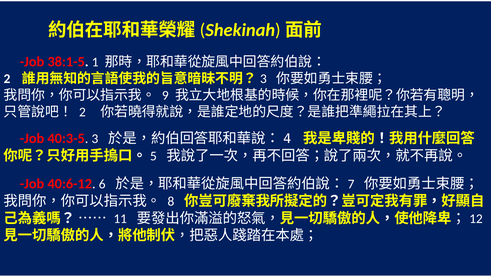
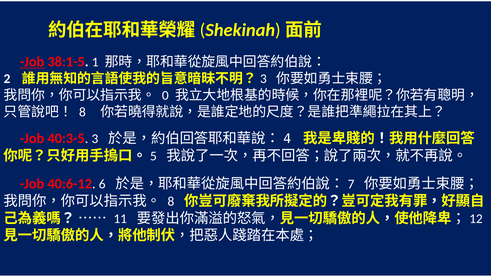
Job at (32, 62) underline: none -> present
9: 9 -> 0
2 at (82, 112): 2 -> 8
